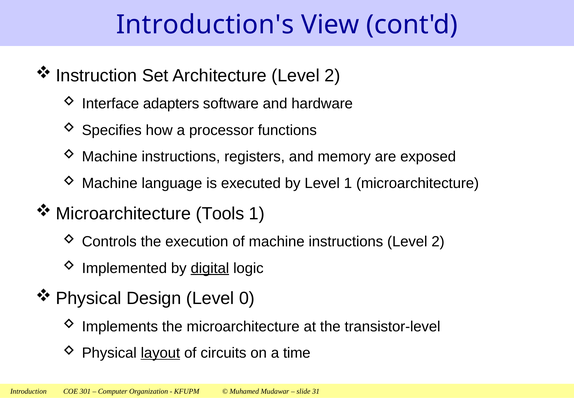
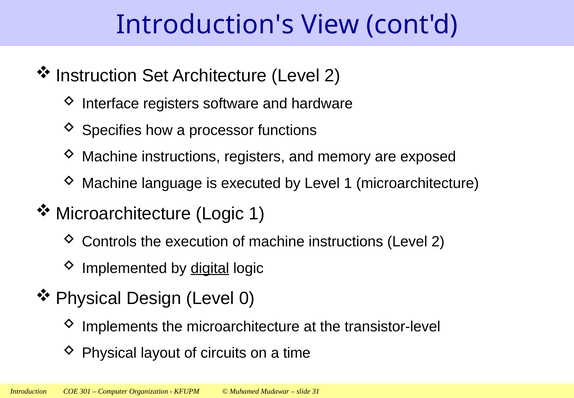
Interface adapters: adapters -> registers
Tools at (220, 213): Tools -> Logic
layout underline: present -> none
